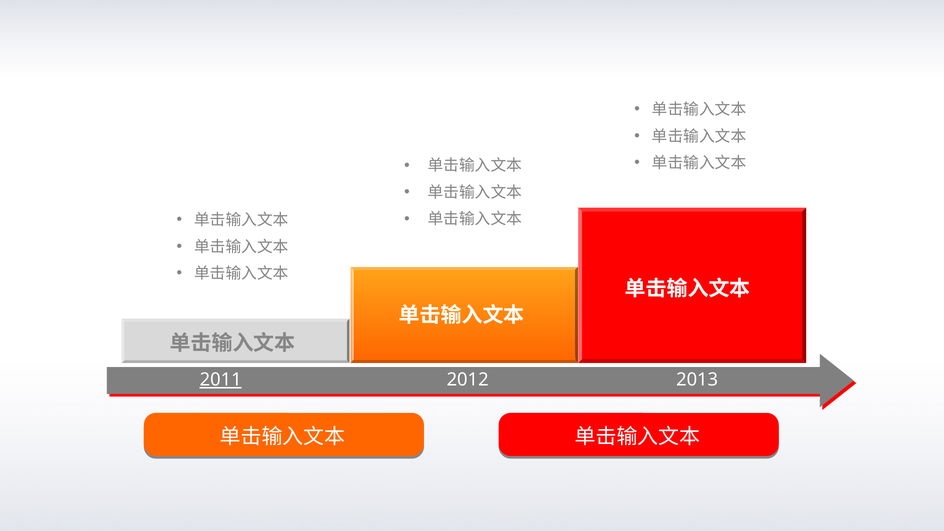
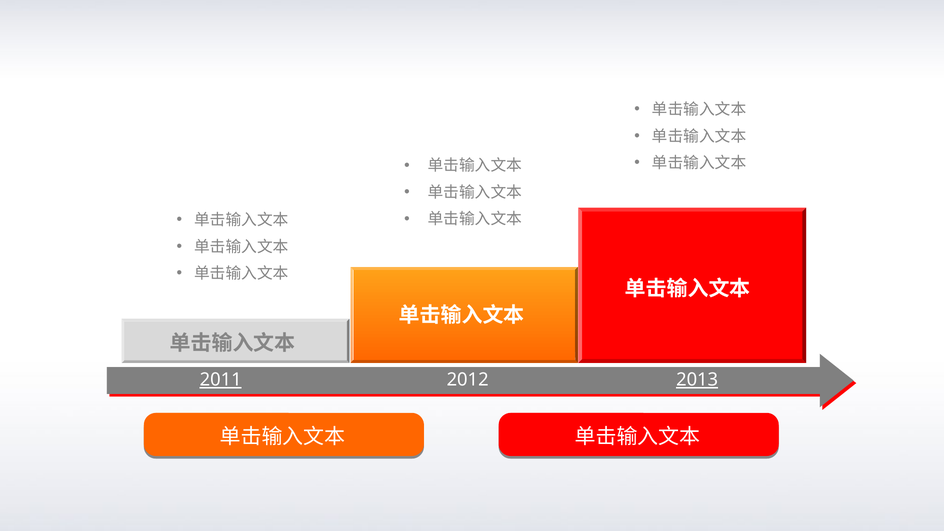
2013 underline: none -> present
